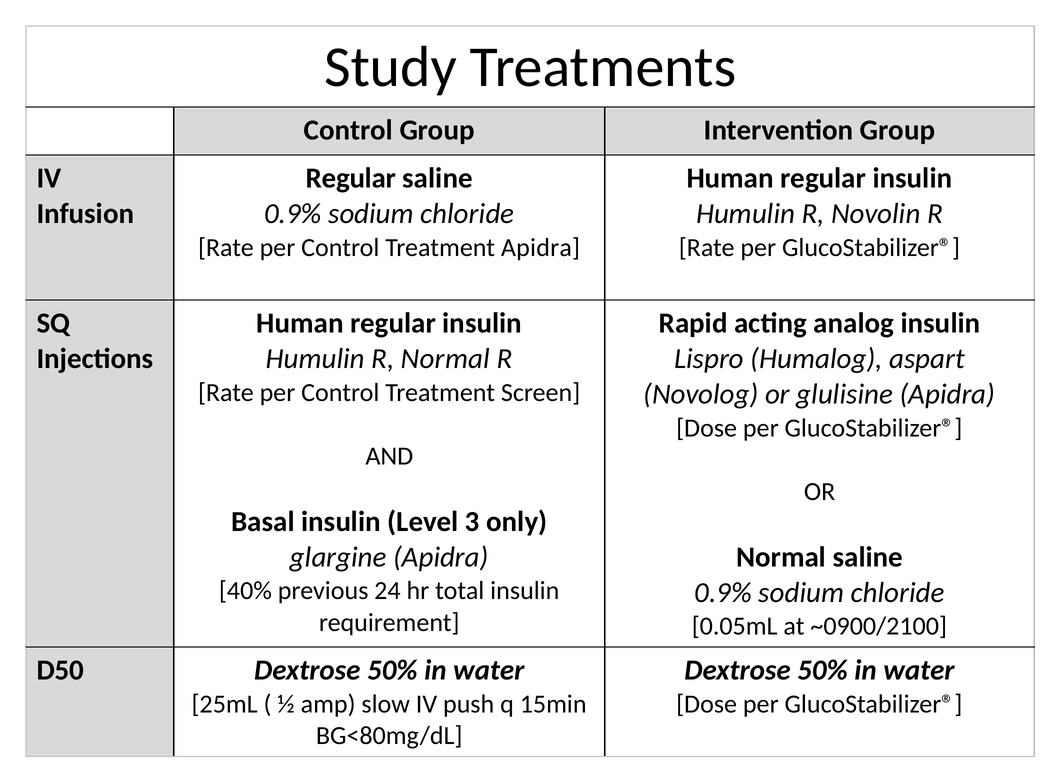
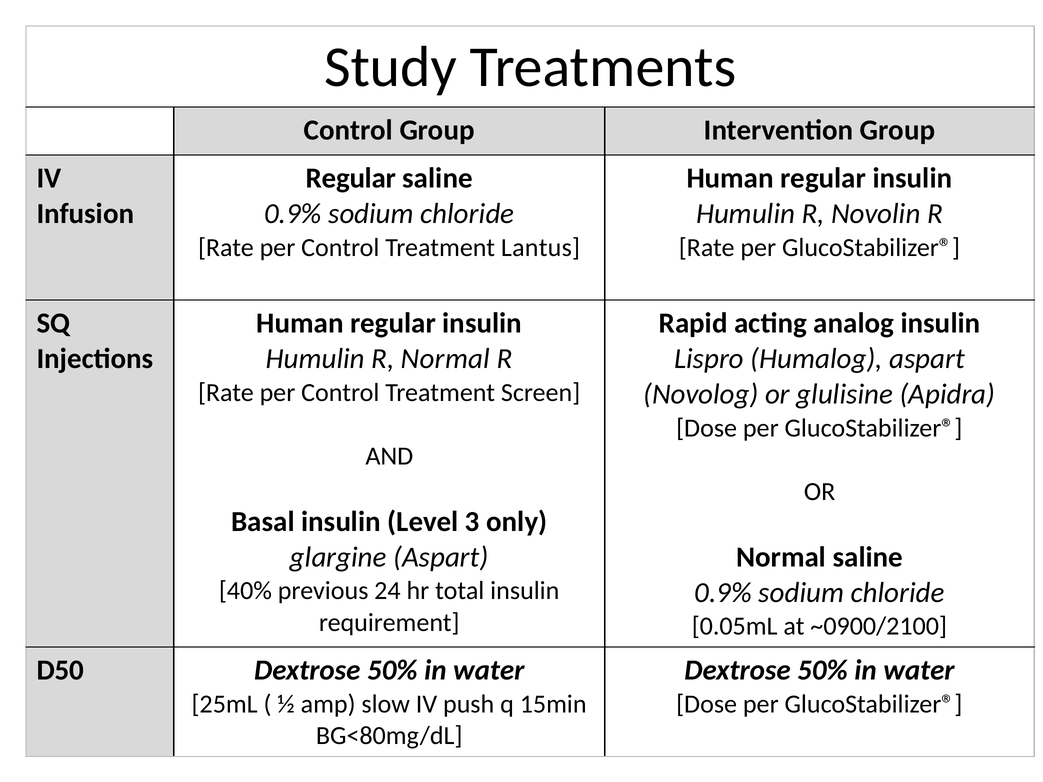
Treatment Apidra: Apidra -> Lantus
glargine Apidra: Apidra -> Aspart
